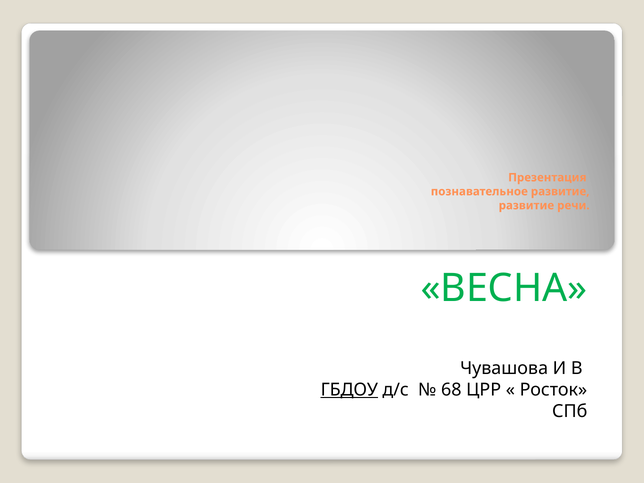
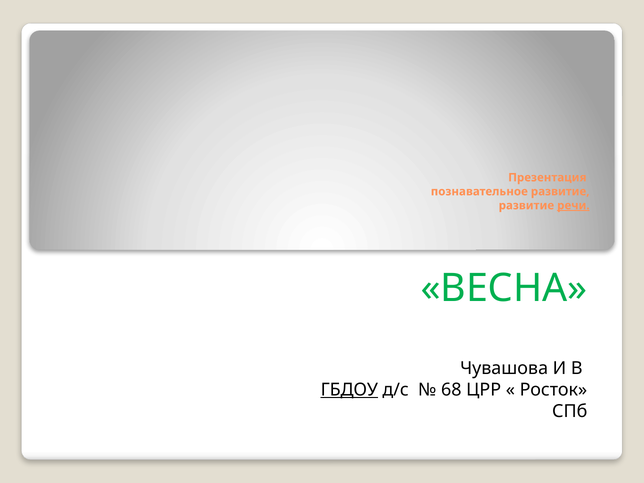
речи underline: none -> present
